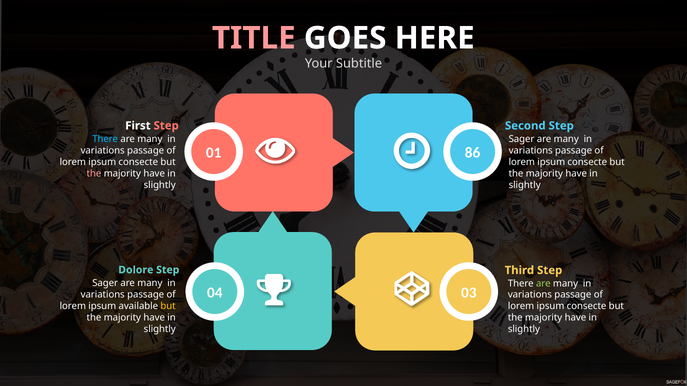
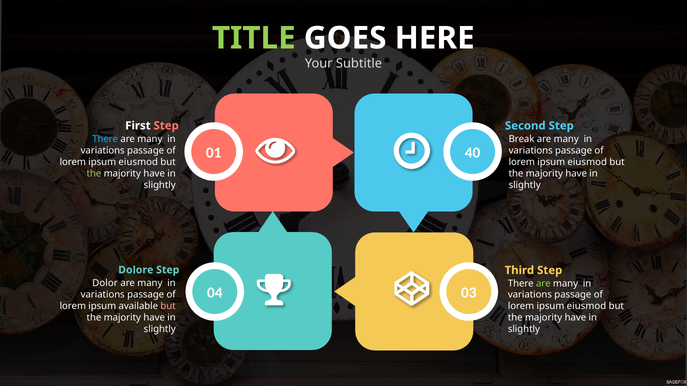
TITLE colour: pink -> light green
Sager at (521, 139): Sager -> Break
86: 86 -> 40
consecte at (587, 162): consecte -> eiusmod
consecte at (138, 162): consecte -> eiusmod
the at (94, 174) colour: pink -> light green
Sager at (105, 283): Sager -> Dolor
but at (168, 306) colour: yellow -> pink
consecte at (587, 307): consecte -> eiusmod
